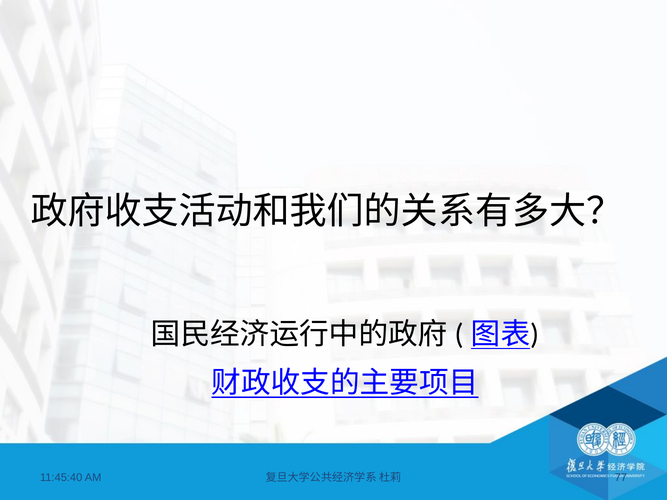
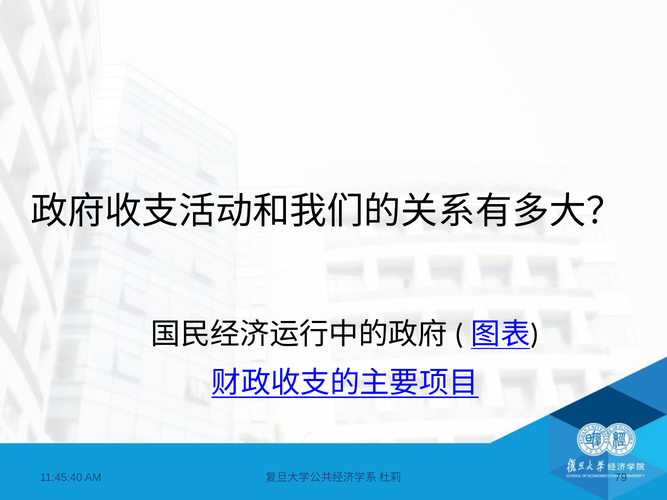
77: 77 -> 79
